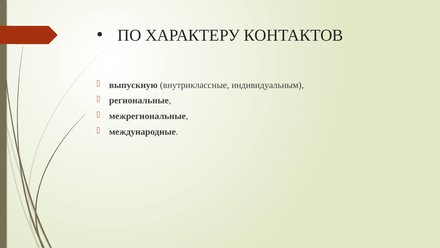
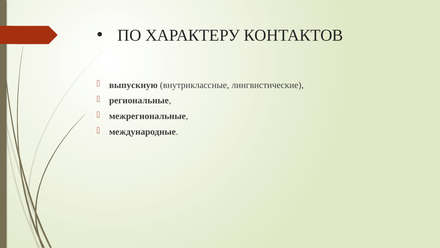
индивидуальным: индивидуальным -> лингвистические
